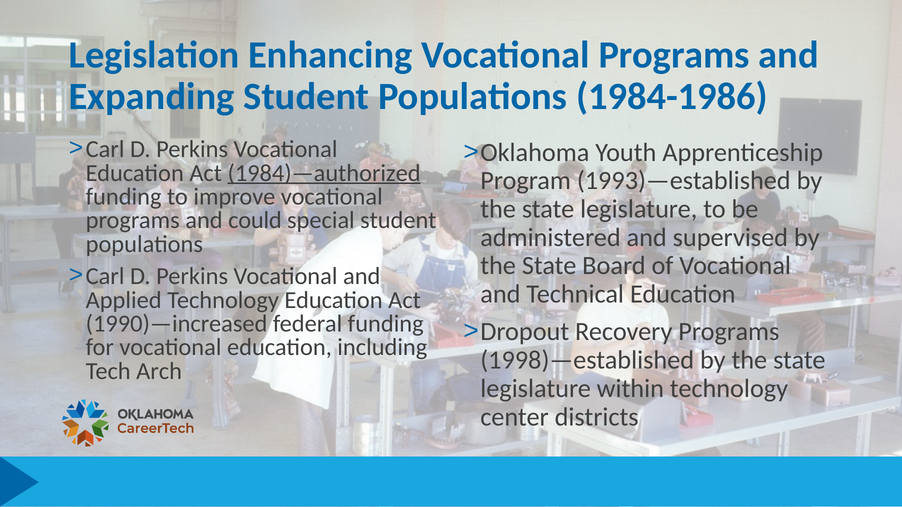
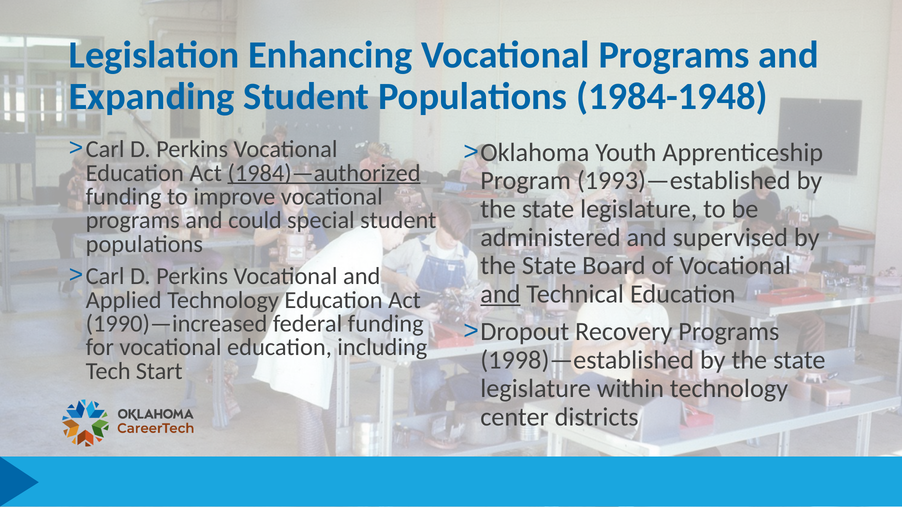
1984-1986: 1984-1986 -> 1984-1948
and at (500, 294) underline: none -> present
Arch: Arch -> Start
